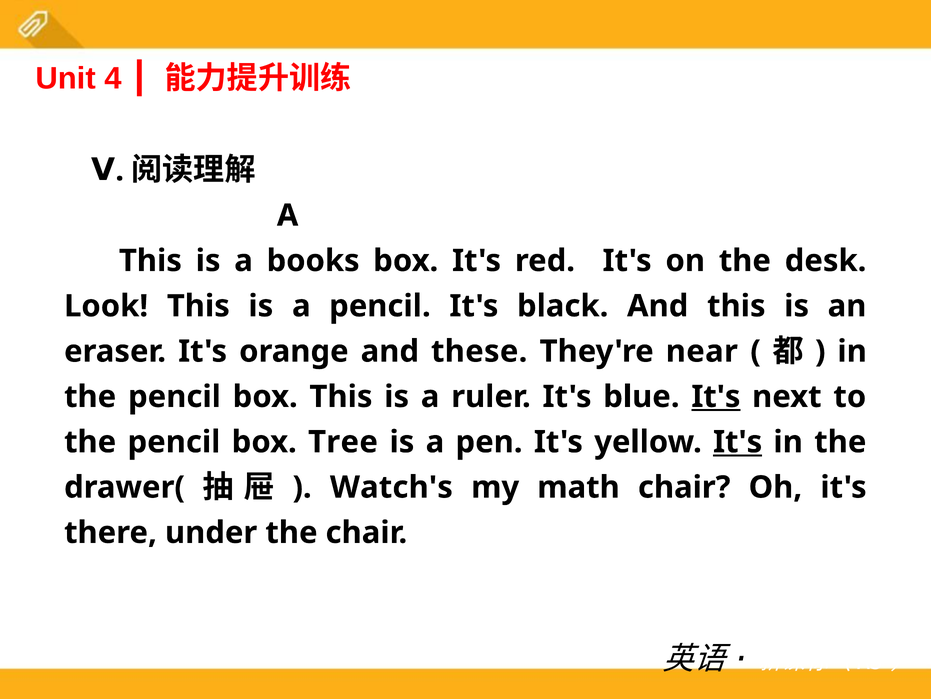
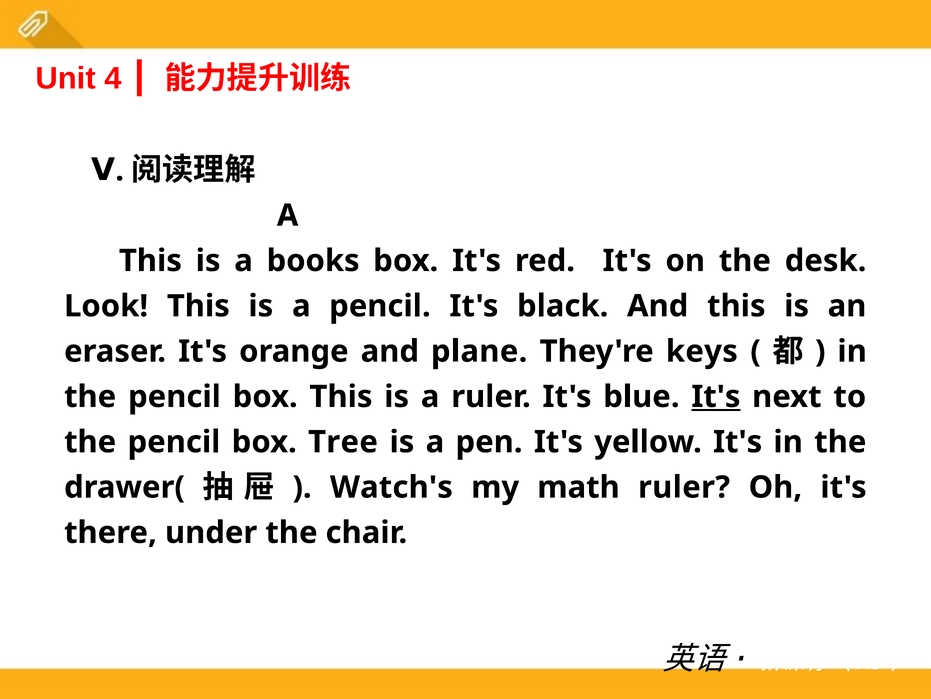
these: these -> plane
near: near -> keys
It's at (738, 442) underline: present -> none
math chair: chair -> ruler
